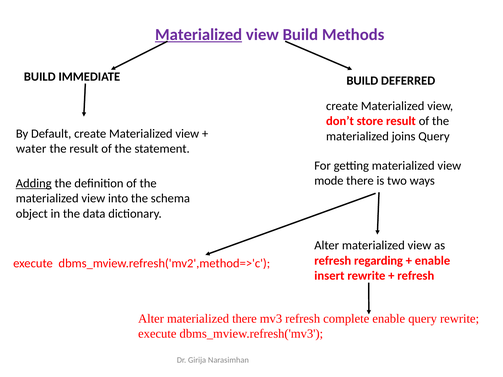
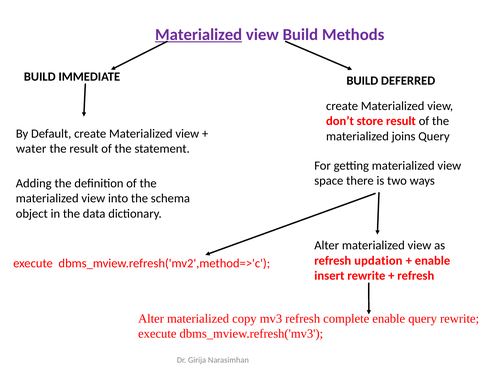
mode: mode -> space
Adding underline: present -> none
regarding: regarding -> updation
materialized there: there -> copy
